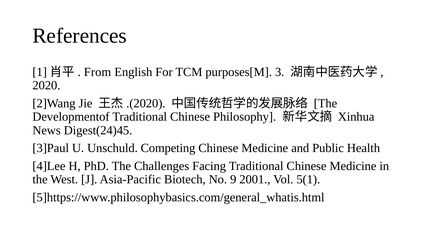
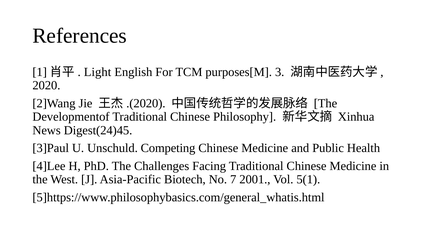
From: From -> Light
9: 9 -> 7
